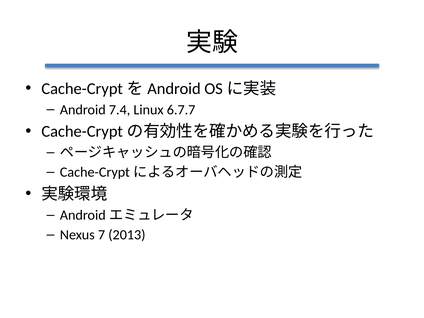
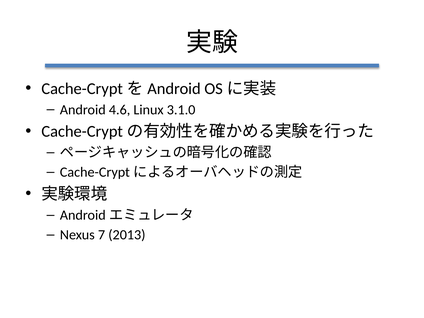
7.4: 7.4 -> 4.6
6.7.7: 6.7.7 -> 3.1.0
